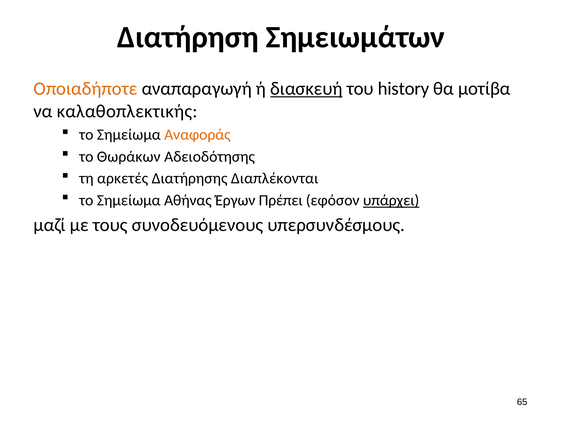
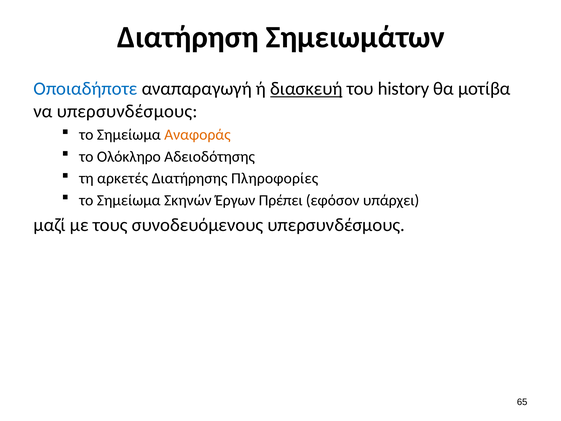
Οποιαδήποτε colour: orange -> blue
να καλαθοπλεκτικής: καλαθοπλεκτικής -> υπερσυνδέσμους
Θωράκων: Θωράκων -> Ολόκληρο
Διαπλέκονται: Διαπλέκονται -> Πληροφορίες
Αθήνας: Αθήνας -> Σκηνών
υπάρχει underline: present -> none
